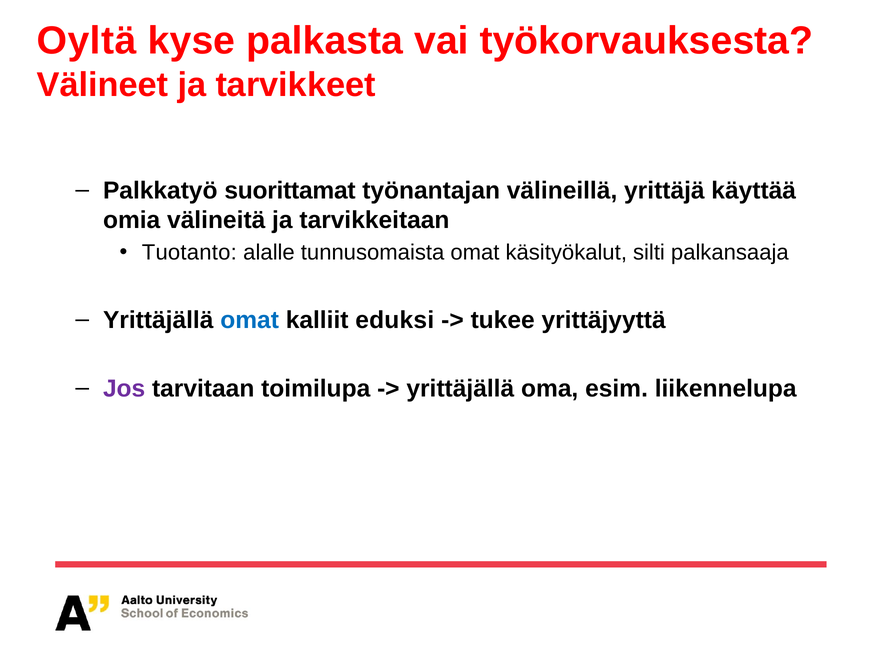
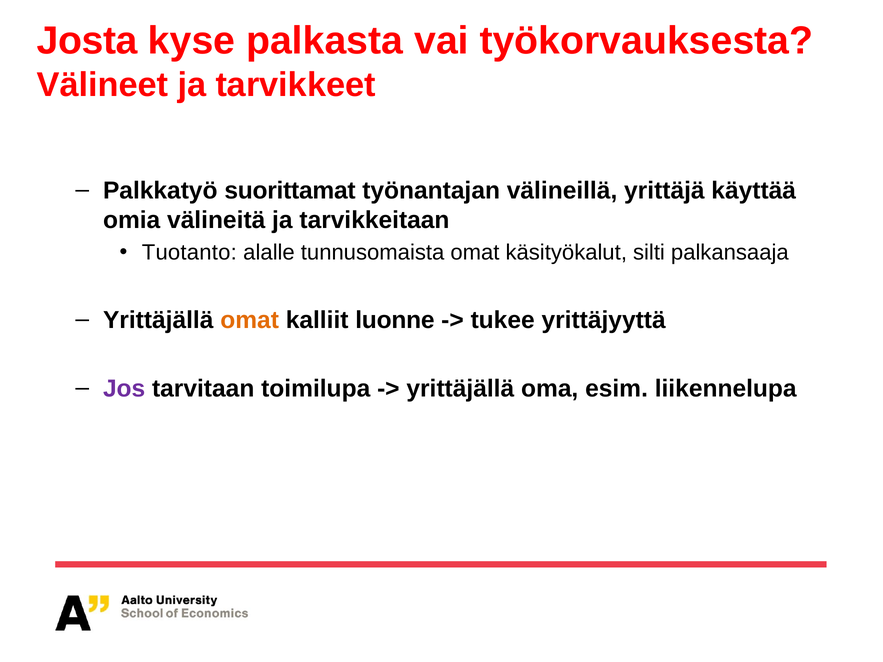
Oyltä: Oyltä -> Josta
omat at (250, 320) colour: blue -> orange
eduksi: eduksi -> luonne
